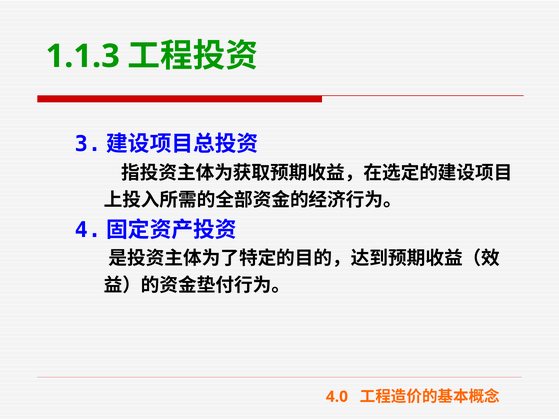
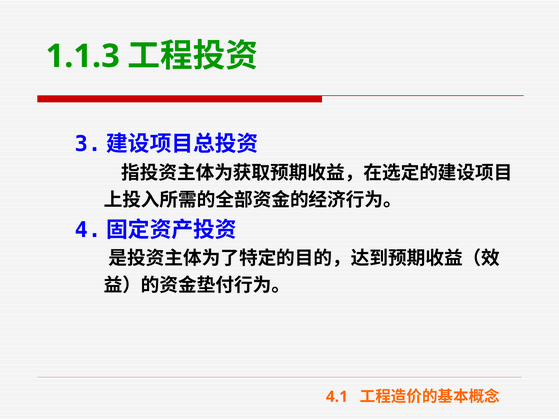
4.0: 4.0 -> 4.1
